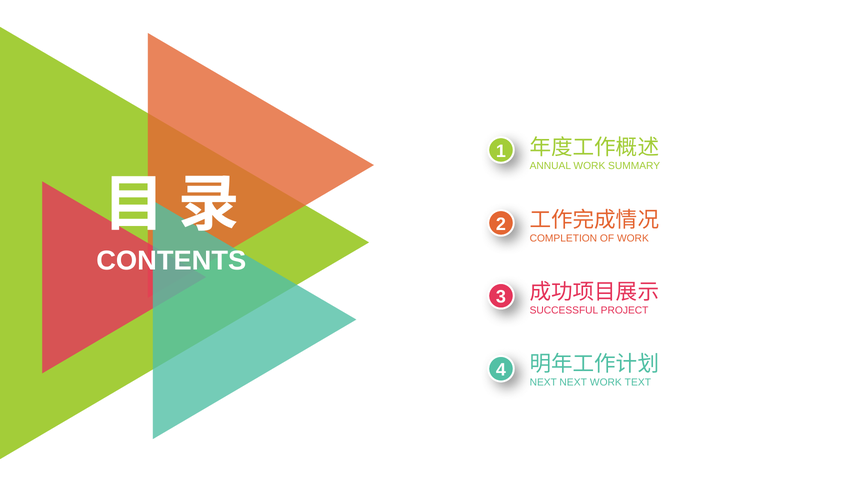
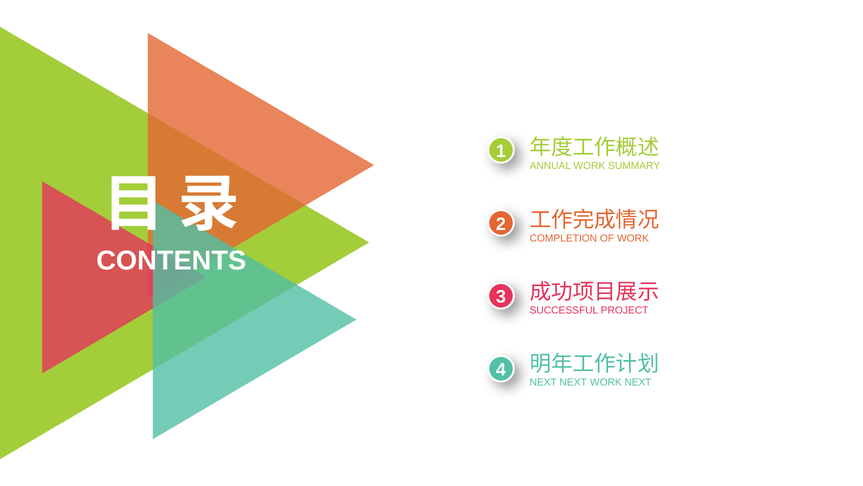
WORK TEXT: TEXT -> NEXT
